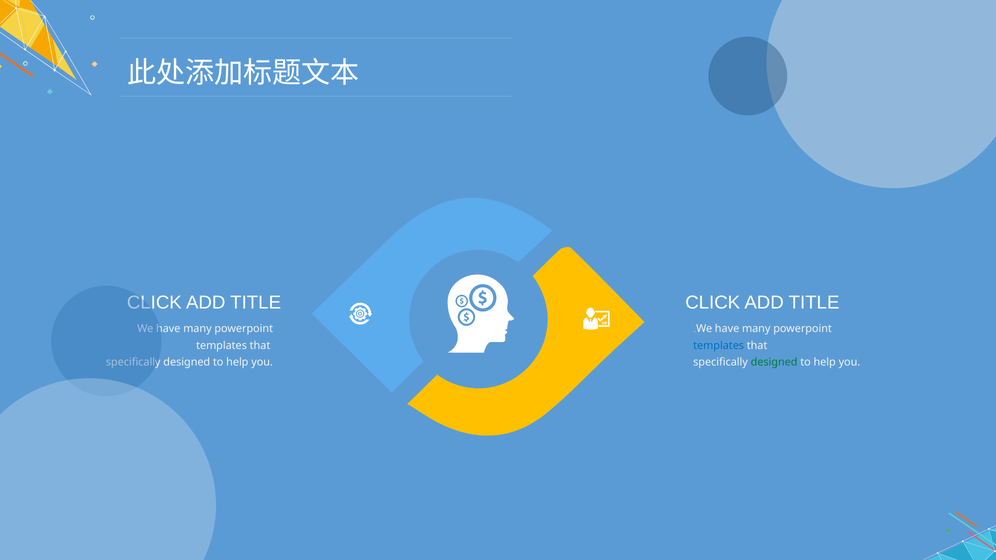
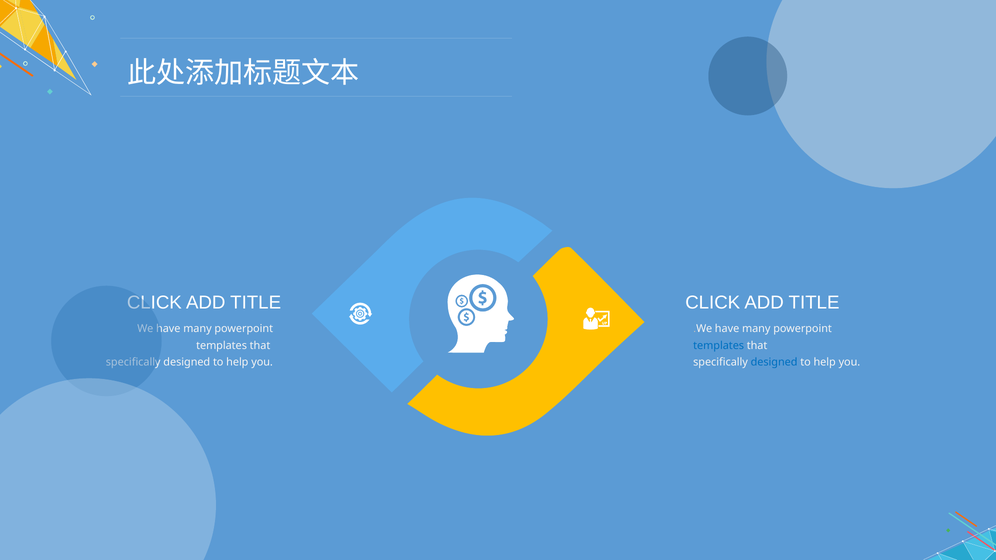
designed at (774, 363) colour: green -> blue
